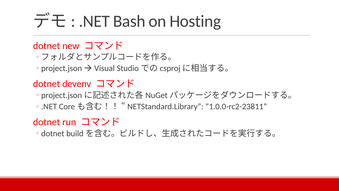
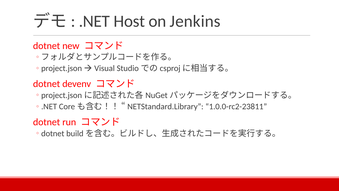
Bash: Bash -> Host
Hosting: Hosting -> Jenkins
